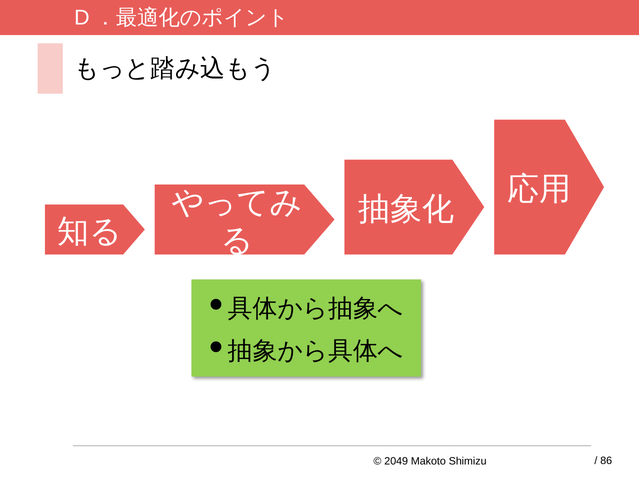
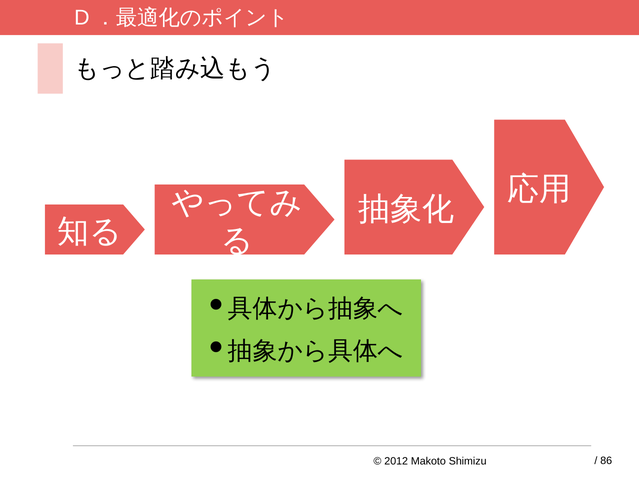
2049: 2049 -> 2012
